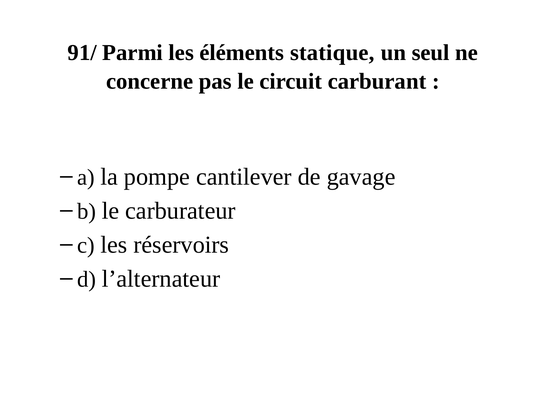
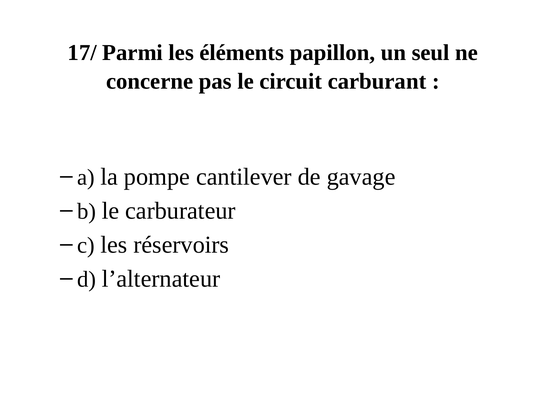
91/: 91/ -> 17/
statique: statique -> papillon
